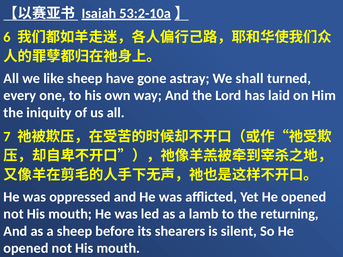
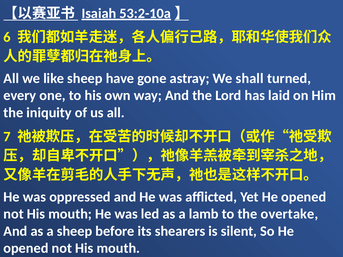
returning: returning -> overtake
